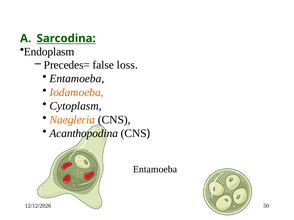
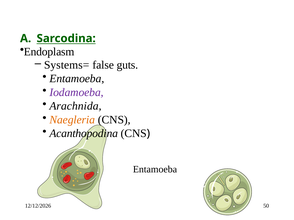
Precedes=: Precedes= -> Systems=
loss: loss -> guts
Iodamoeba colour: orange -> purple
Cytoplasm: Cytoplasm -> Arachnida
